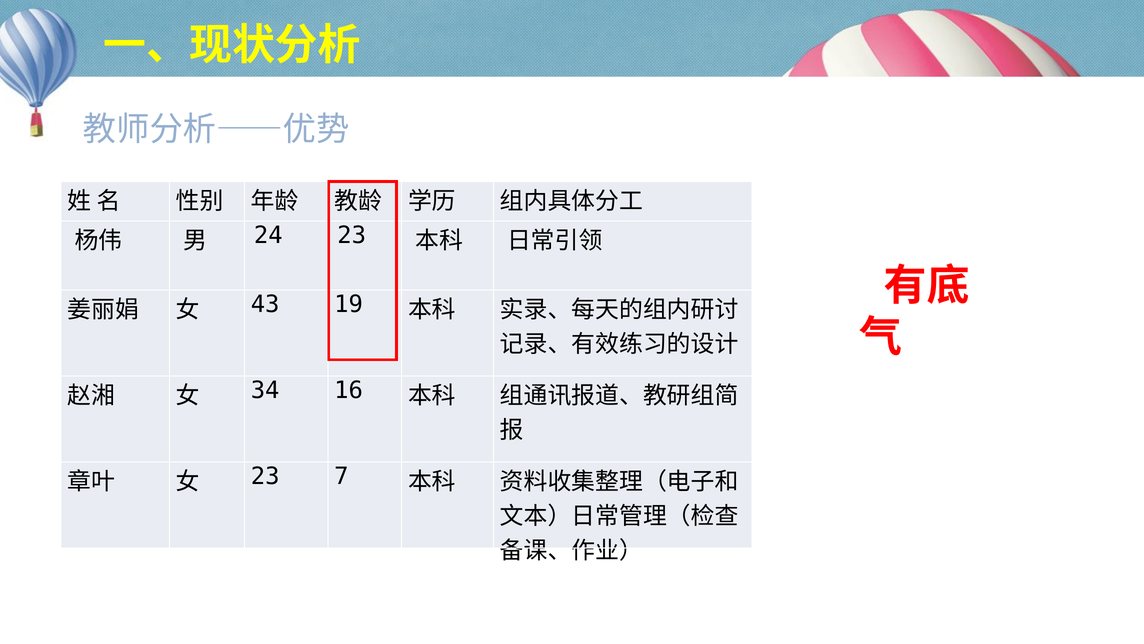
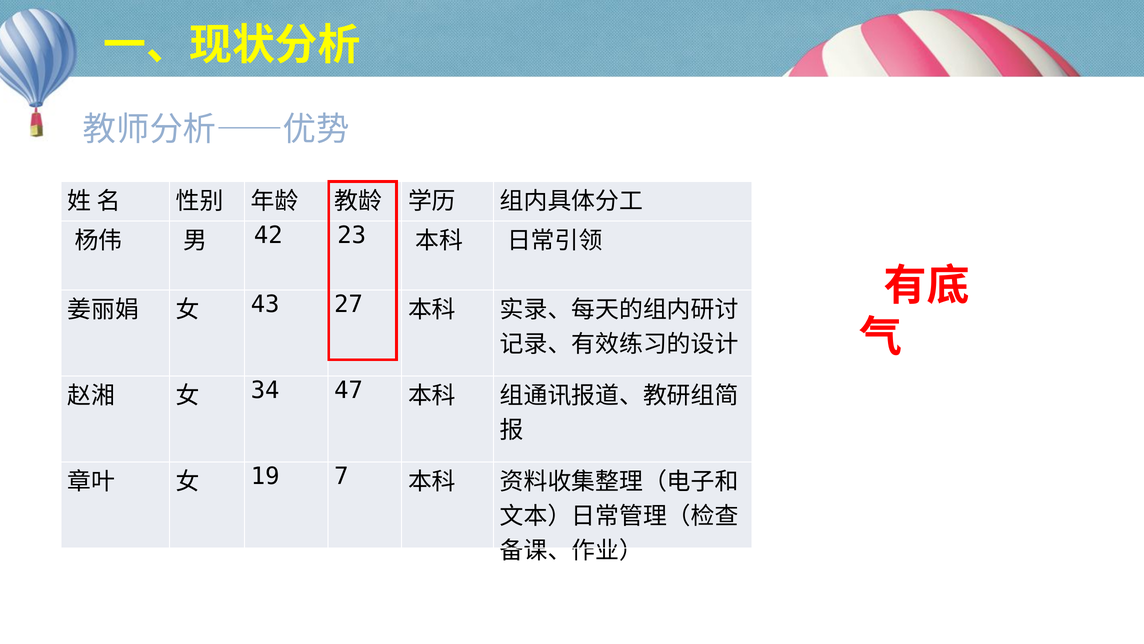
24: 24 -> 42
19: 19 -> 27
16: 16 -> 47
23 at (265, 476): 23 -> 19
